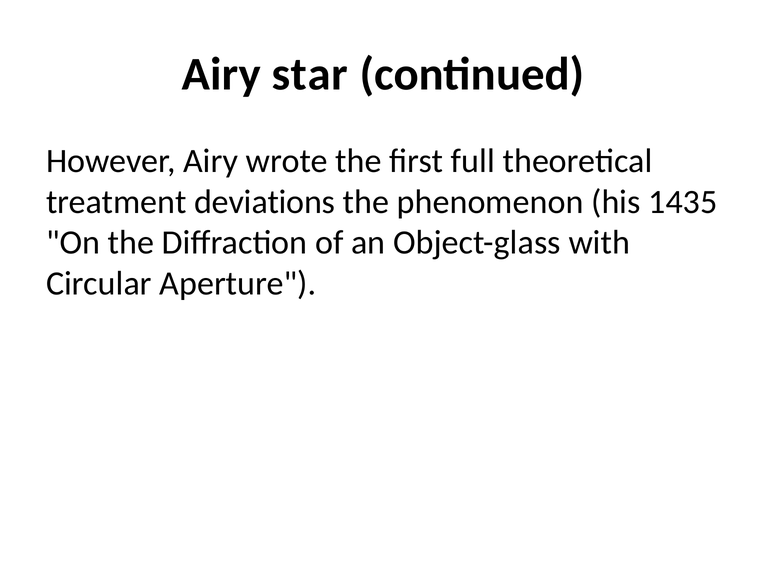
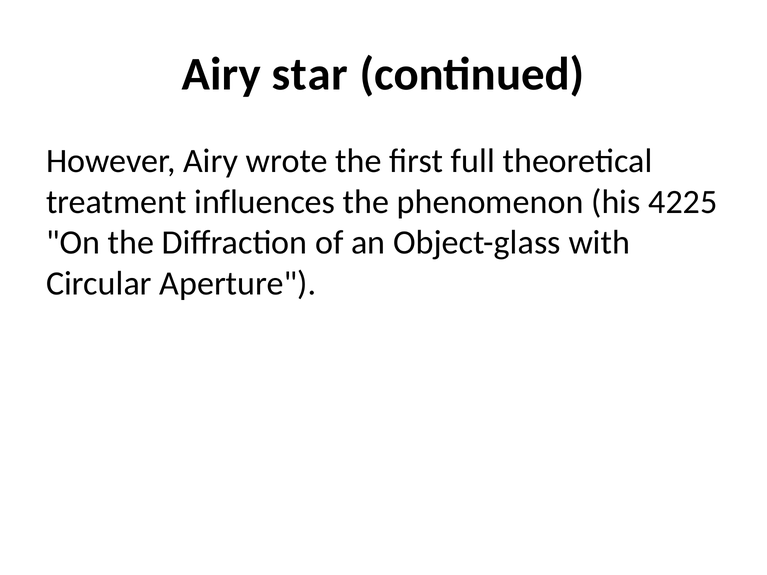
deviations: deviations -> influences
1435: 1435 -> 4225
